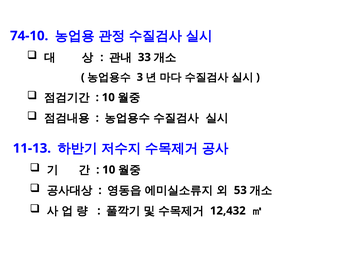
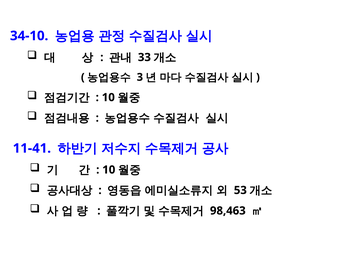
74-10: 74-10 -> 34-10
11-13: 11-13 -> 11-41
12,432: 12,432 -> 98,463
